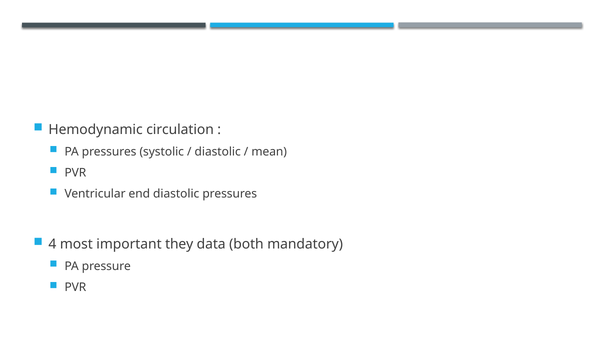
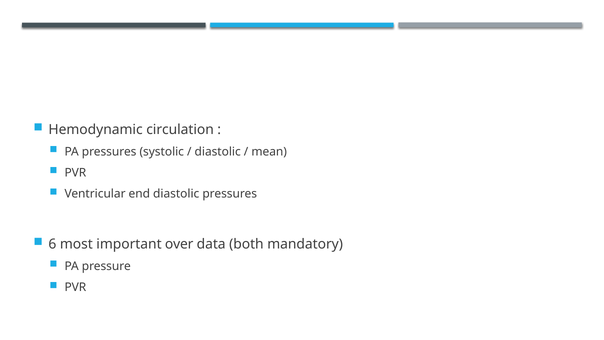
4: 4 -> 6
they: they -> over
